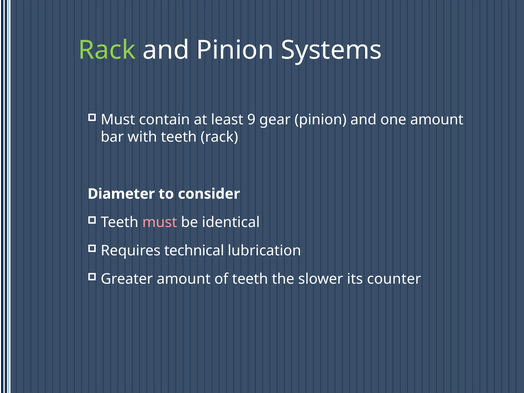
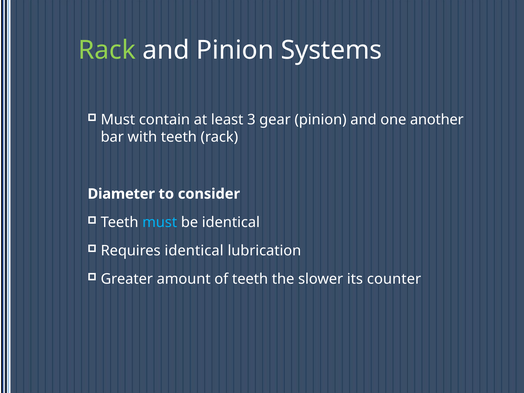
9: 9 -> 3
one amount: amount -> another
must at (160, 222) colour: pink -> light blue
Requires technical: technical -> identical
